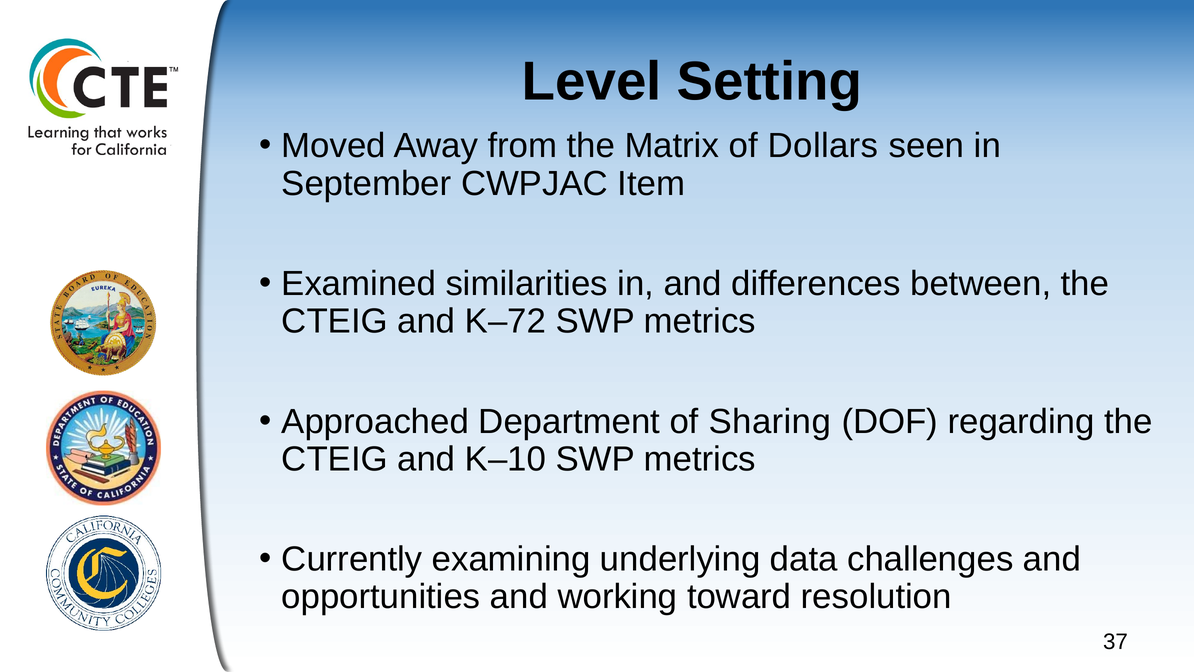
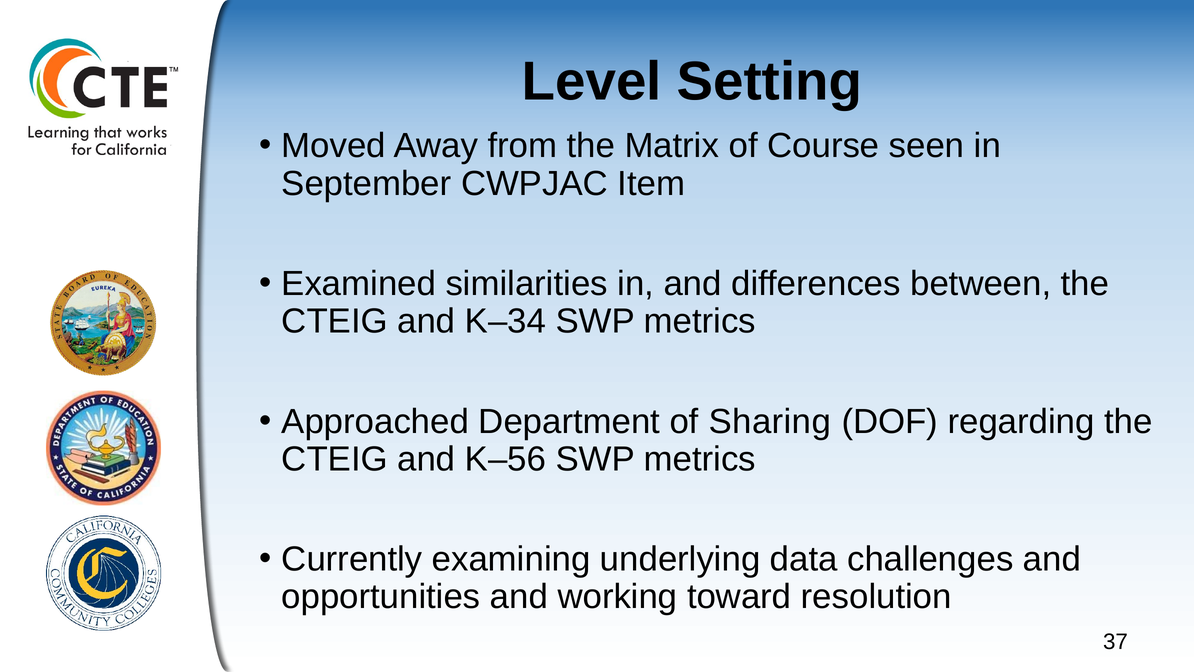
Dollars: Dollars -> Course
K–72: K–72 -> K–34
K–10: K–10 -> K–56
